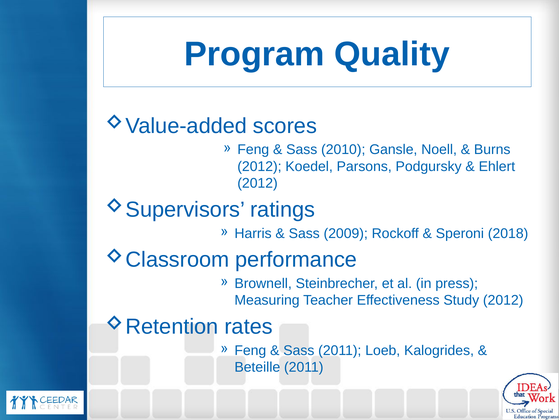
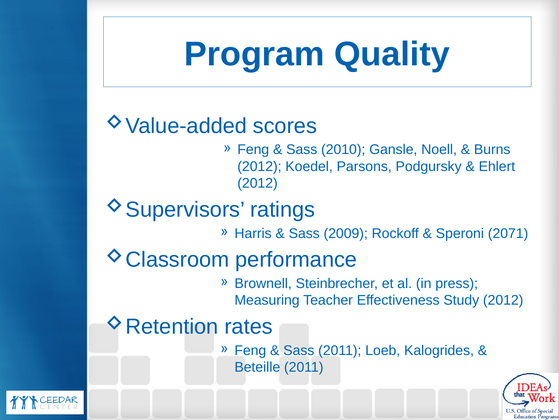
2018: 2018 -> 2071
